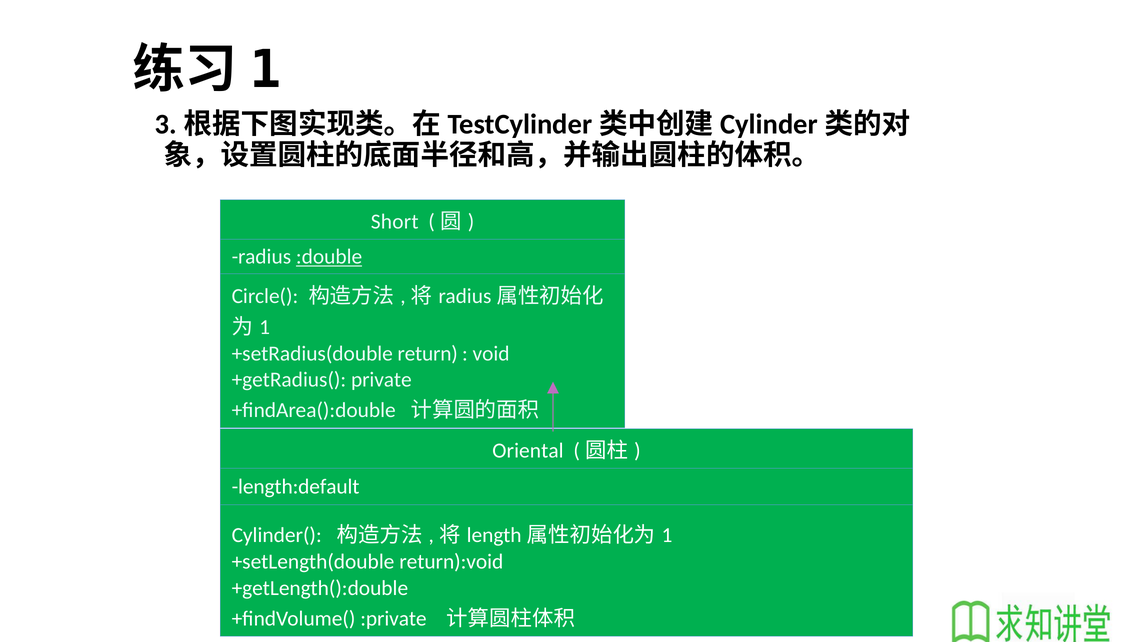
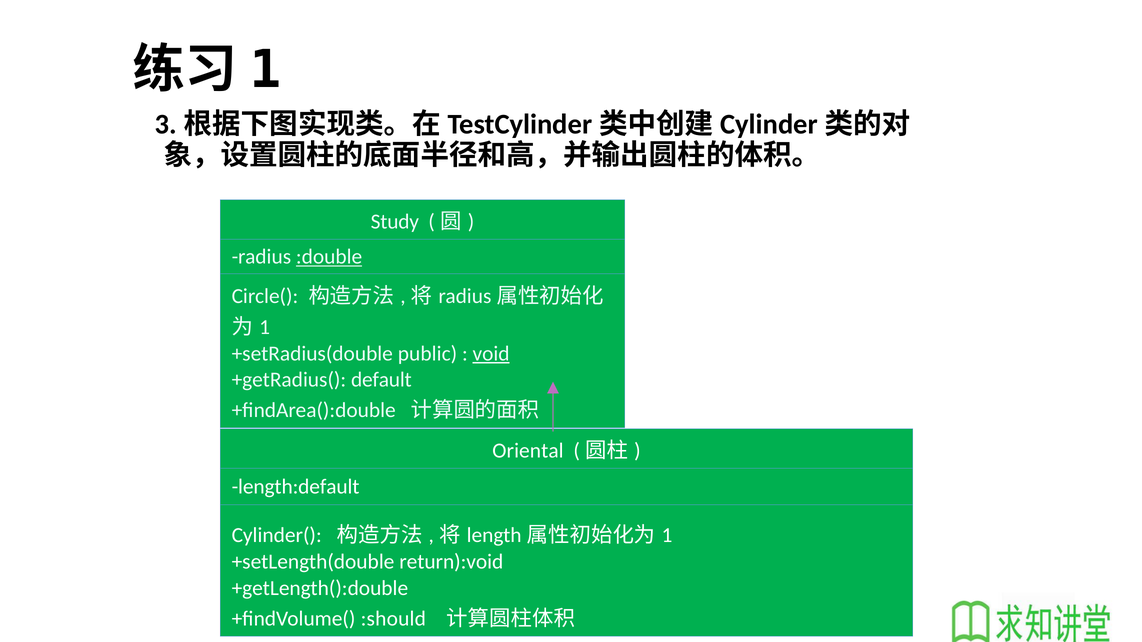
Short: Short -> Study
return: return -> public
void underline: none -> present
private: private -> default
:private: :private -> :should
